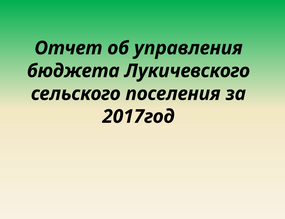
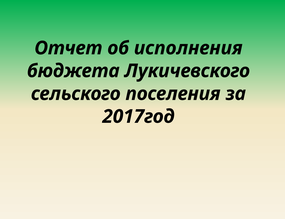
управления: управления -> исполнения
